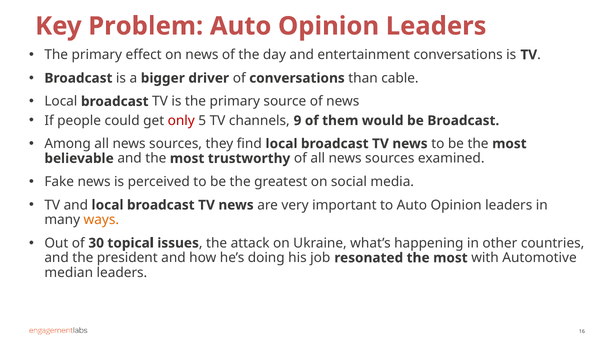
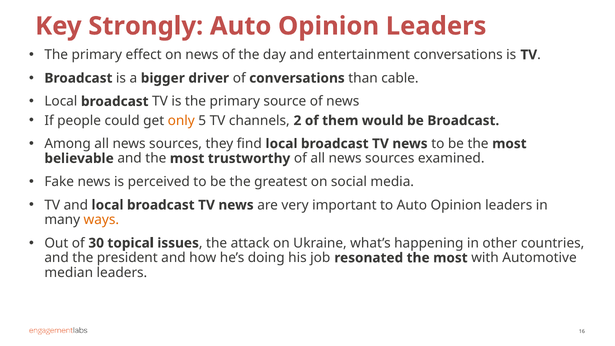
Problem: Problem -> Strongly
only colour: red -> orange
9: 9 -> 2
